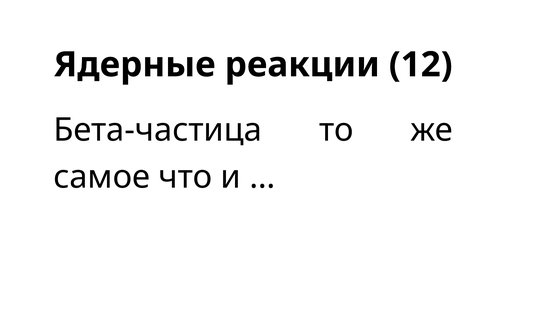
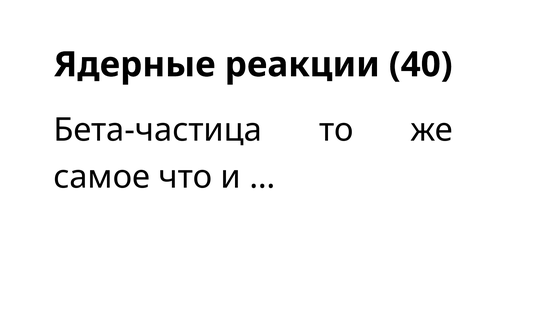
12: 12 -> 40
